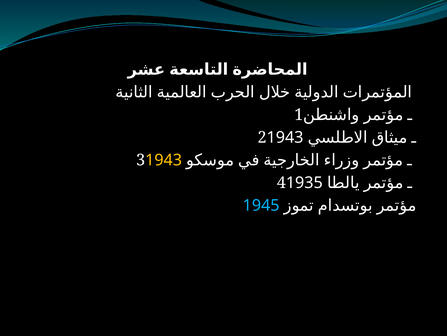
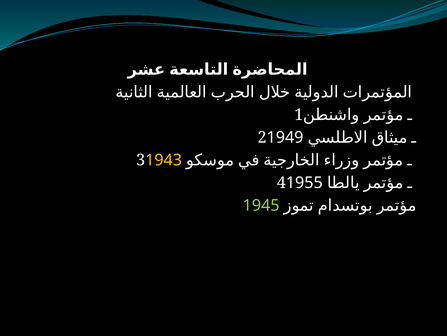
1943 at (285, 137): 1943 -> 1949
1935: 1935 -> 1955
1945 colour: light blue -> light green
